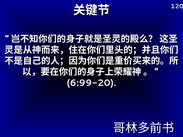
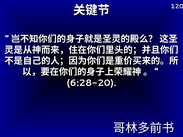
6:99-20: 6:99-20 -> 6:28-20
